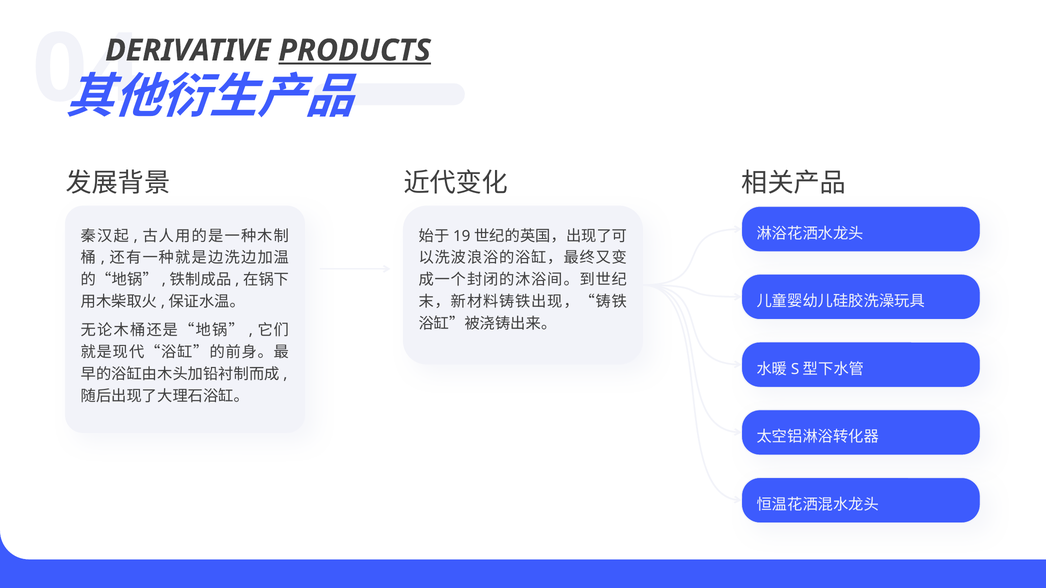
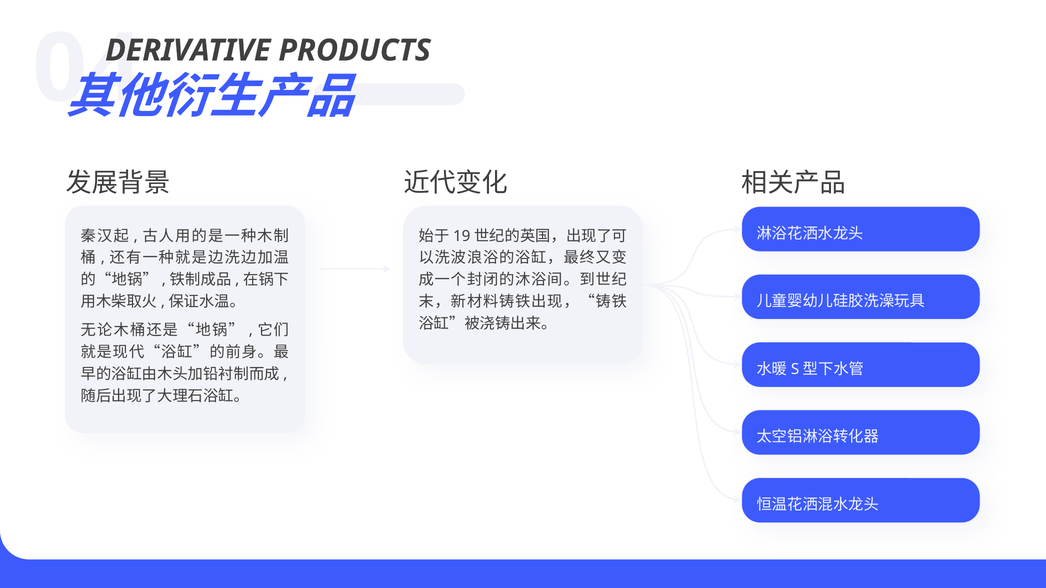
PRODUCTS underline: present -> none
